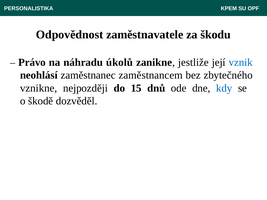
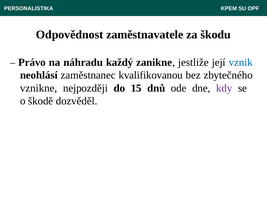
úkolů: úkolů -> každý
zaměstnancem: zaměstnancem -> kvalifikovanou
kdy colour: blue -> purple
